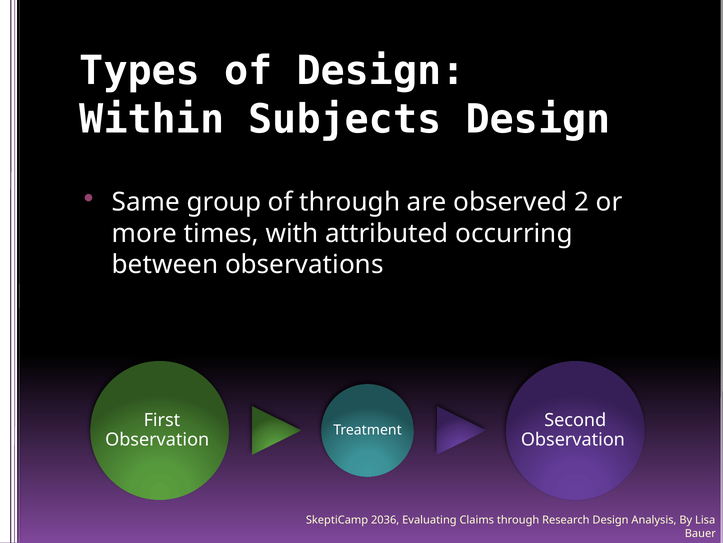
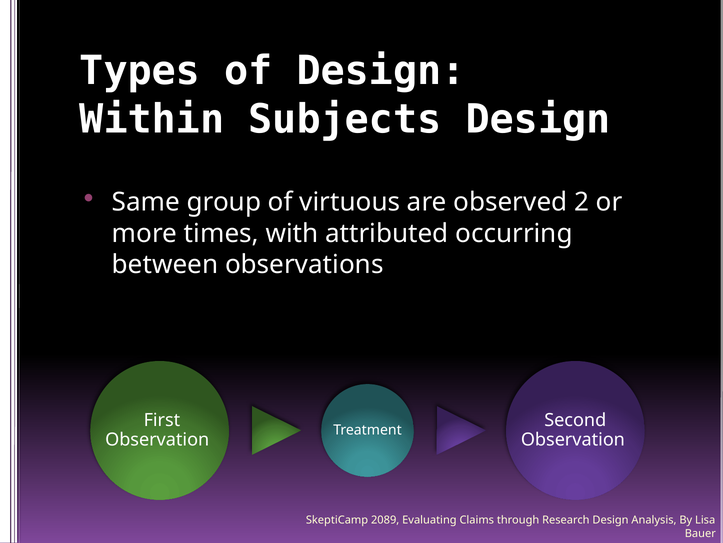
of through: through -> virtuous
2036: 2036 -> 2089
